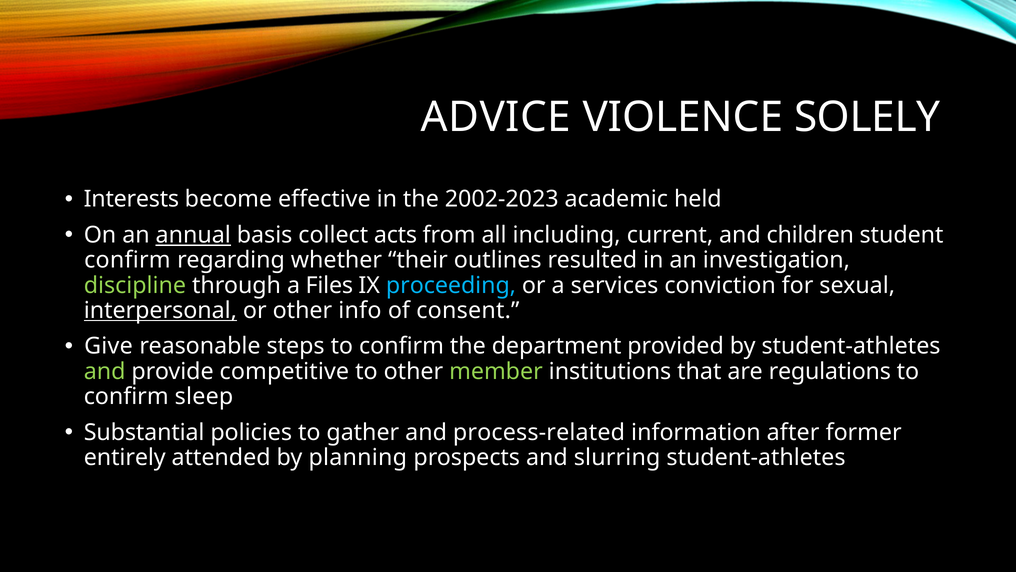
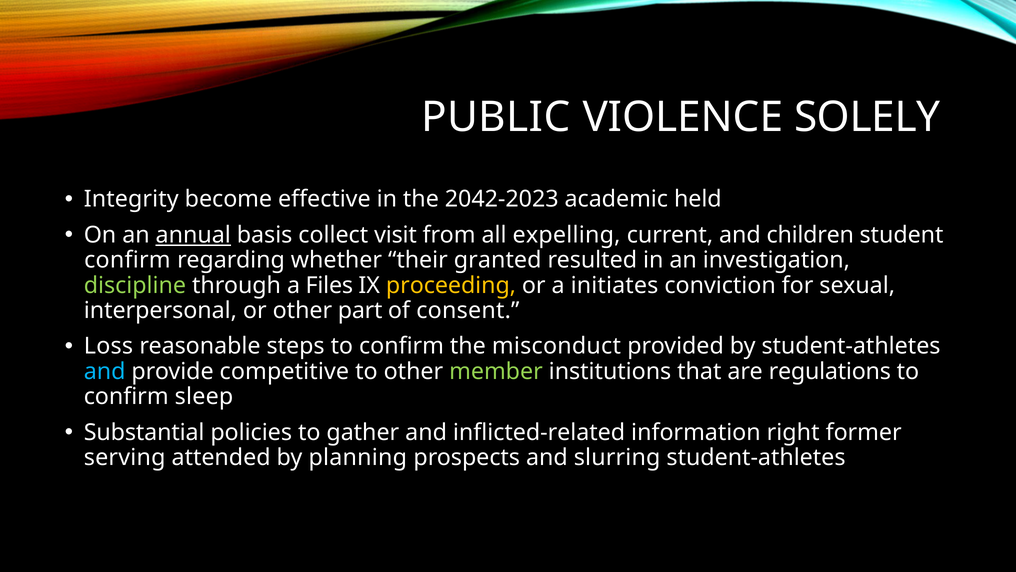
ADVICE: ADVICE -> PUBLIC
Interests: Interests -> Integrity
2002-2023: 2002-2023 -> 2042-2023
acts: acts -> visit
including: including -> expelling
outlines: outlines -> granted
proceeding colour: light blue -> yellow
services: services -> initiates
interpersonal underline: present -> none
info: info -> part
Give: Give -> Loss
department: department -> misconduct
and at (105, 371) colour: light green -> light blue
process-related: process-related -> inflicted-related
after: after -> right
entirely: entirely -> serving
